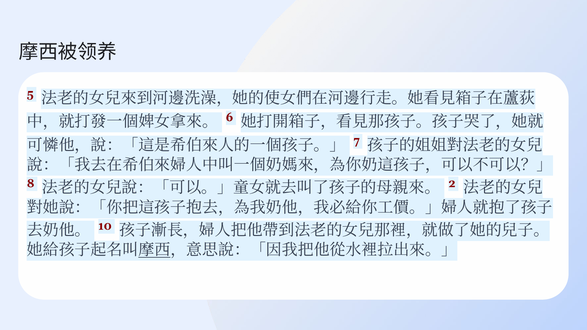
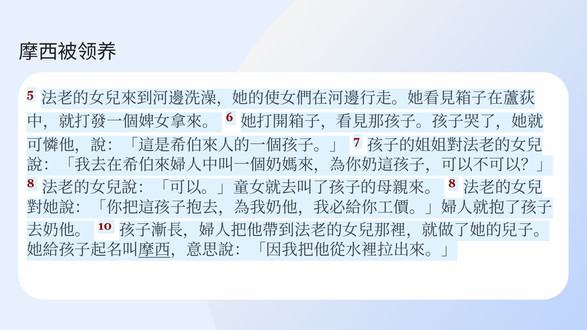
2 at (452, 184): 2 -> 8
